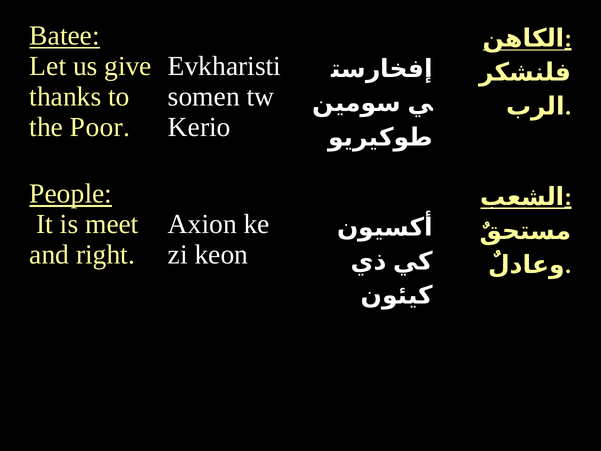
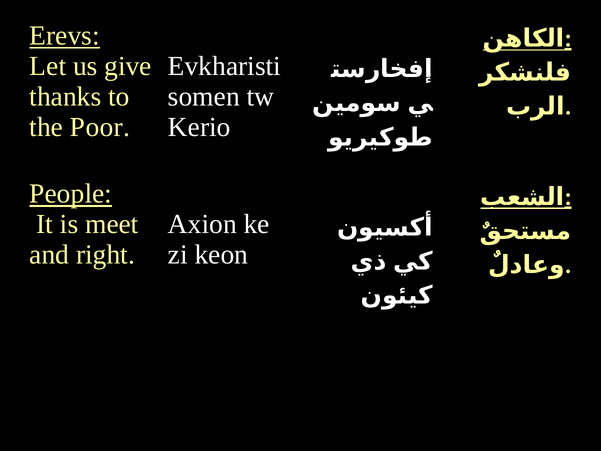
Batee: Batee -> Erevs
